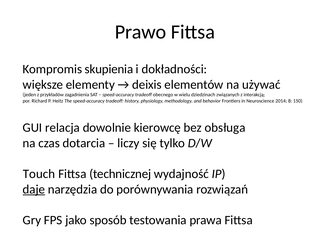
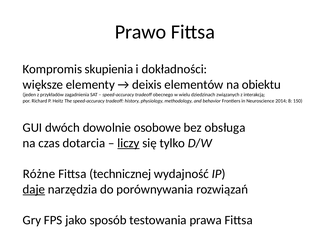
używać: używać -> obiektu
relacja: relacja -> dwóch
kierowcę: kierowcę -> osobowe
liczy underline: none -> present
Touch: Touch -> Różne
